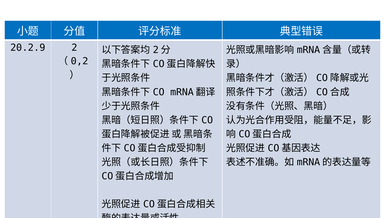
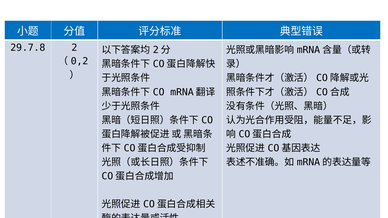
20.2.9: 20.2.9 -> 29.7.8
